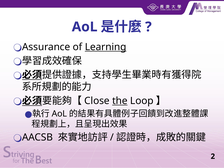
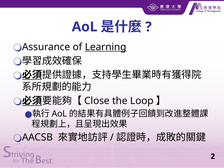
the underline: present -> none
